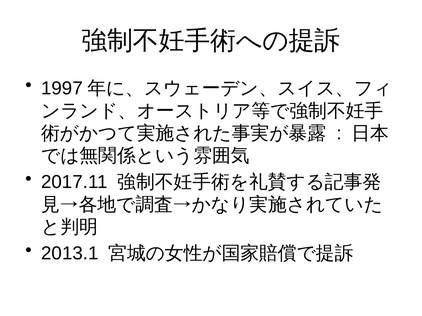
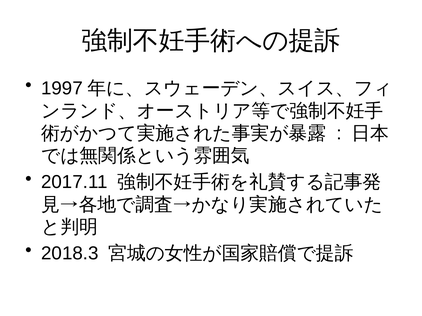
2013.1: 2013.1 -> 2018.3
